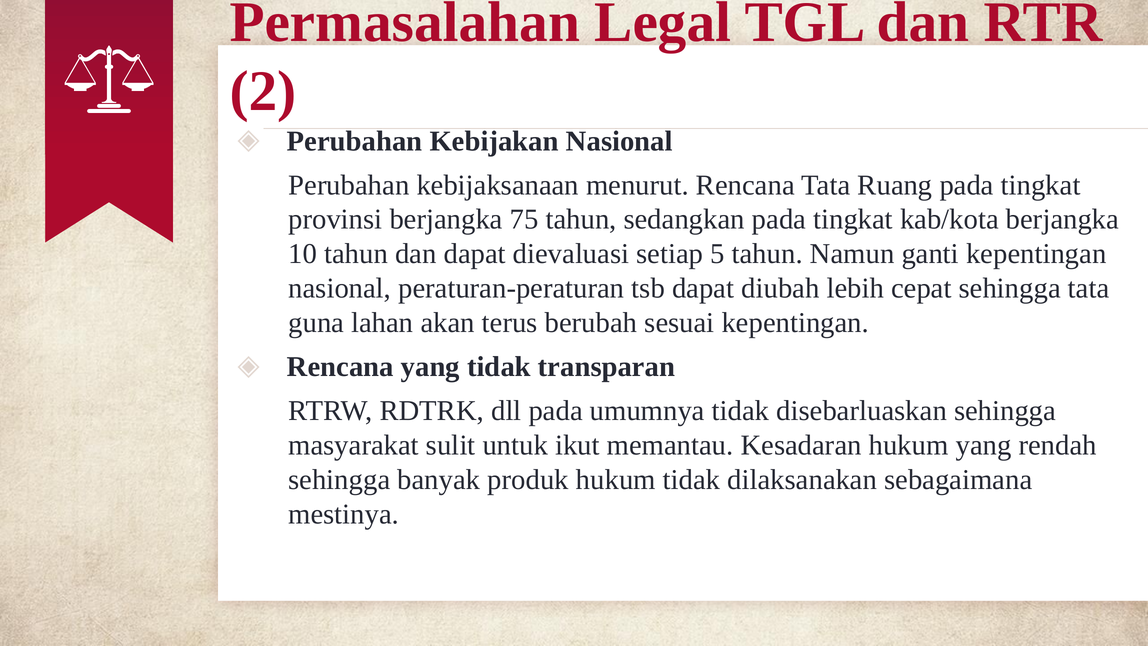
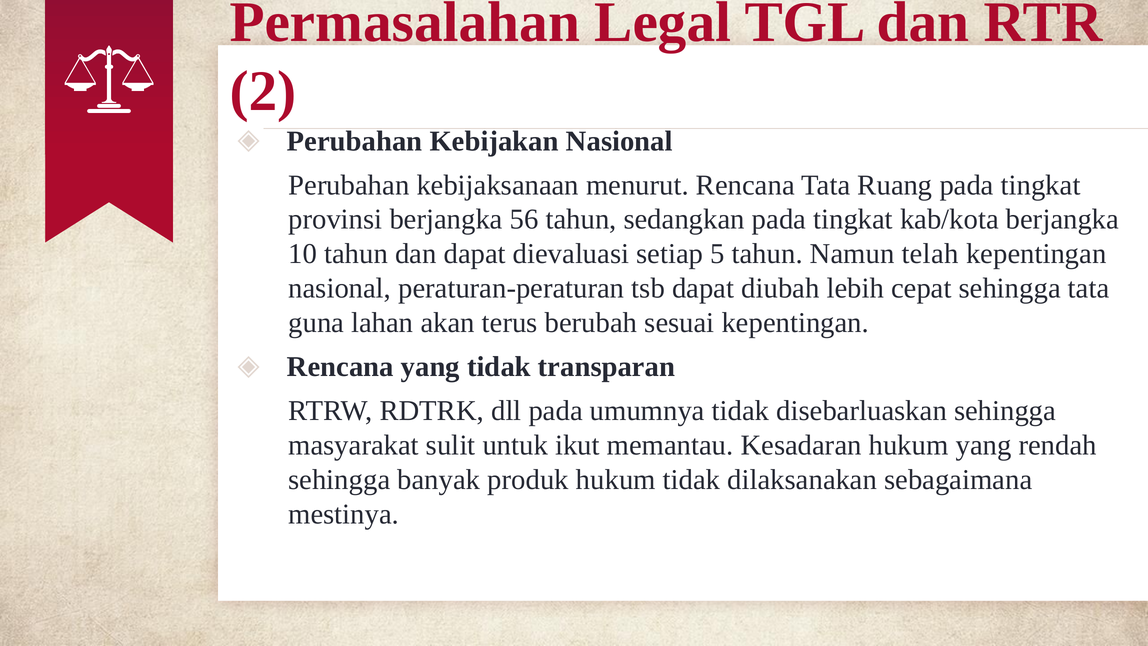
75: 75 -> 56
ganti: ganti -> telah
